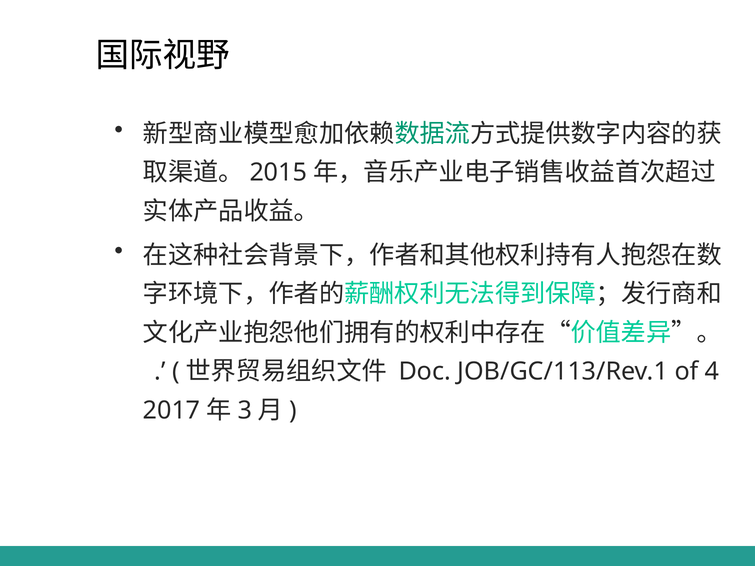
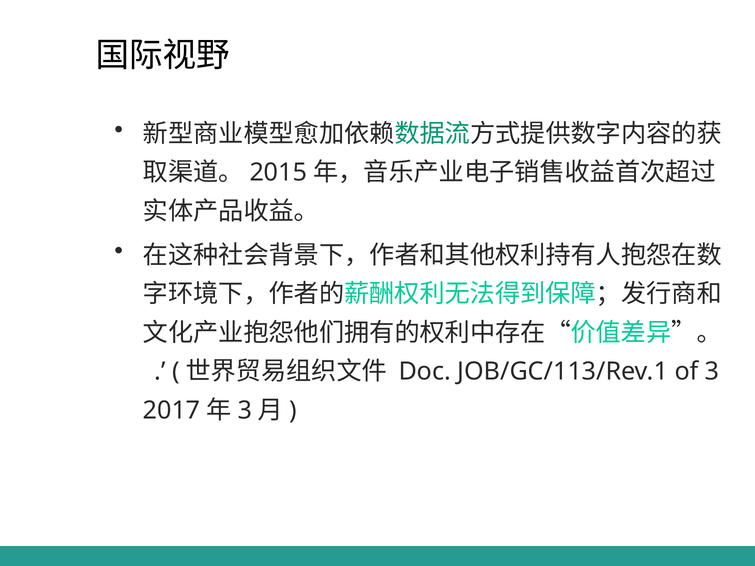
of 4: 4 -> 3
